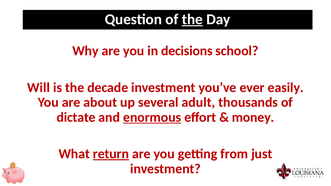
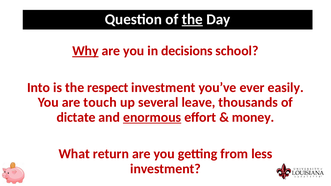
Why underline: none -> present
Will: Will -> Into
decade: decade -> respect
about: about -> touch
adult: adult -> leave
return underline: present -> none
just: just -> less
